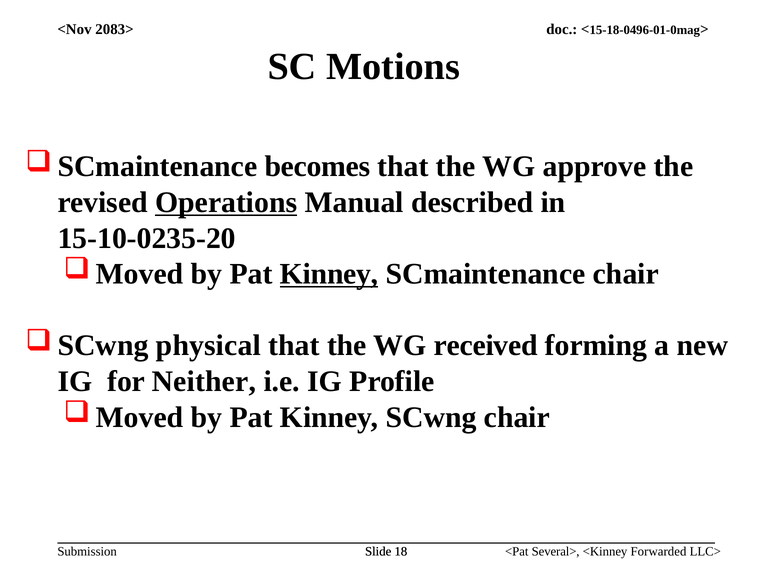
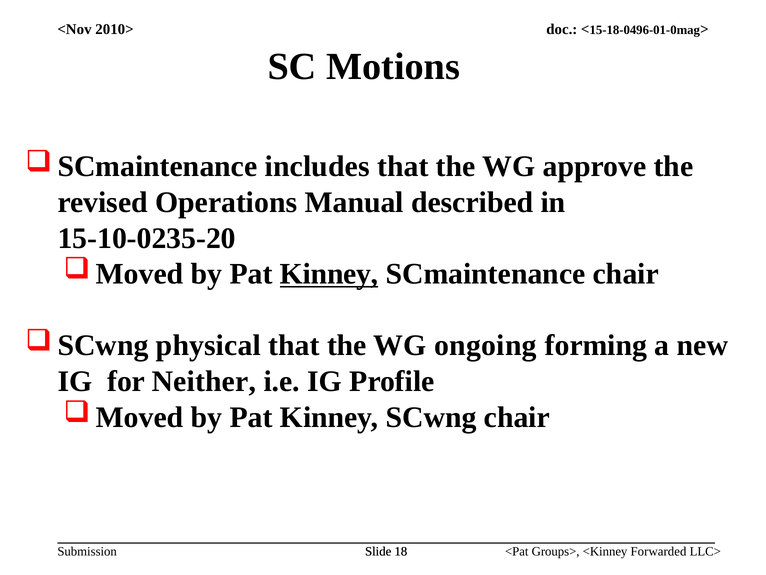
2083>: 2083> -> 2010>
becomes: becomes -> includes
Operations underline: present -> none
received: received -> ongoing
Several>: Several> -> Groups>
